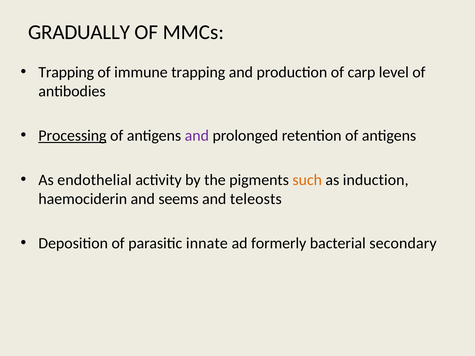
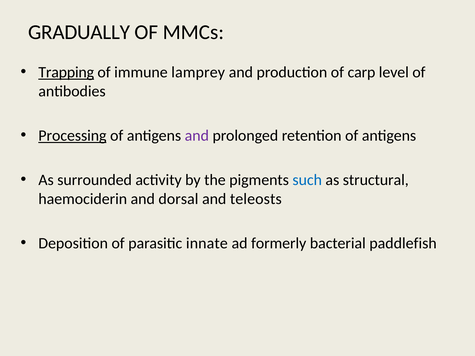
Trapping at (66, 72) underline: none -> present
immune trapping: trapping -> lamprey
endothelial: endothelial -> surrounded
such colour: orange -> blue
induction: induction -> structural
seems: seems -> dorsal
secondary: secondary -> paddlefish
